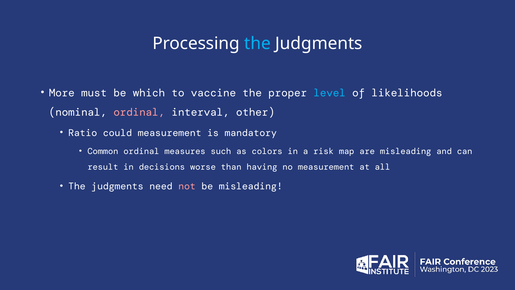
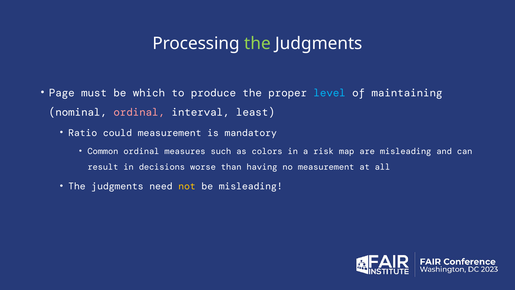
the at (258, 43) colour: light blue -> light green
More: More -> Page
vaccine: vaccine -> produce
likelihoods: likelihoods -> maintaining
other: other -> least
not colour: pink -> yellow
